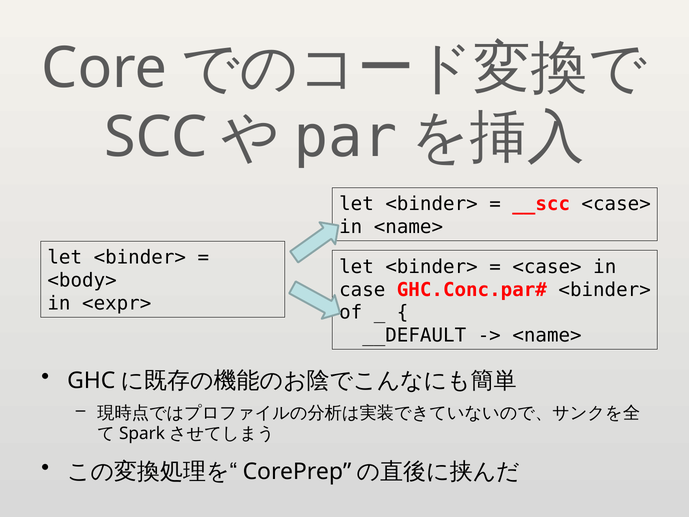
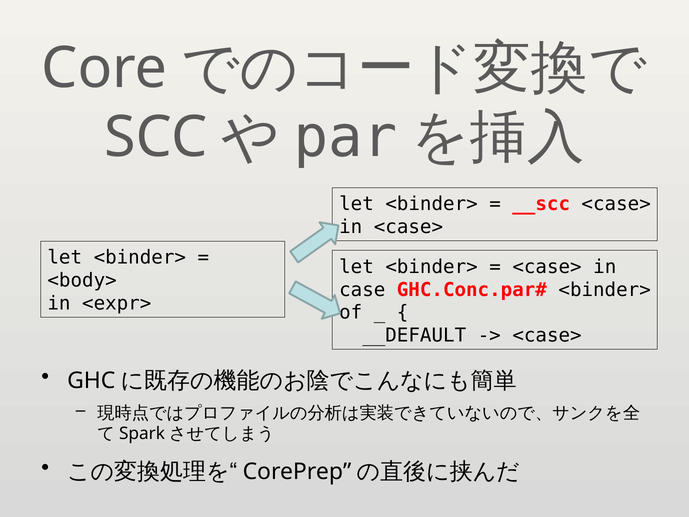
in <name>: <name> -> <case>
<name> at (547, 335): <name> -> <case>
